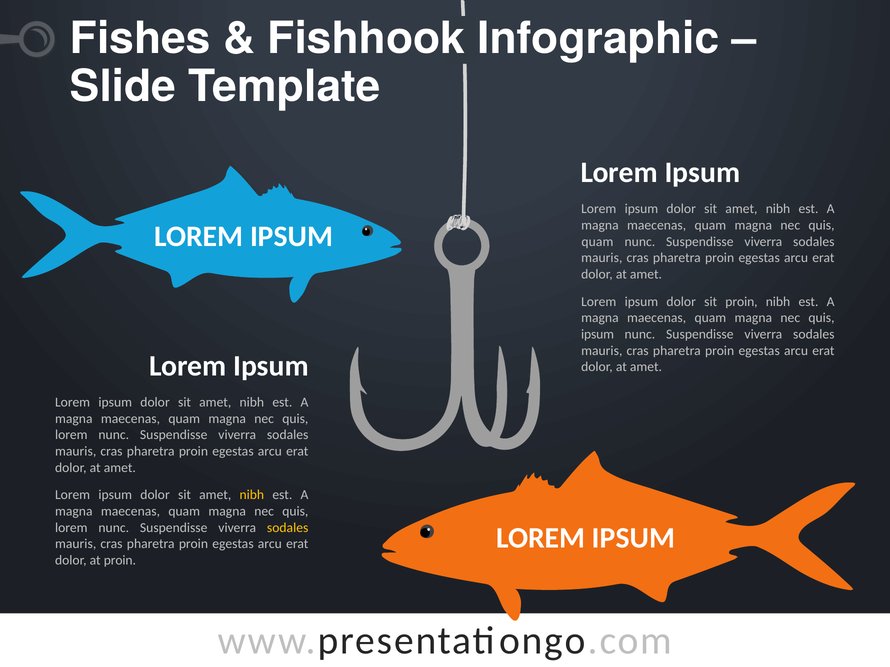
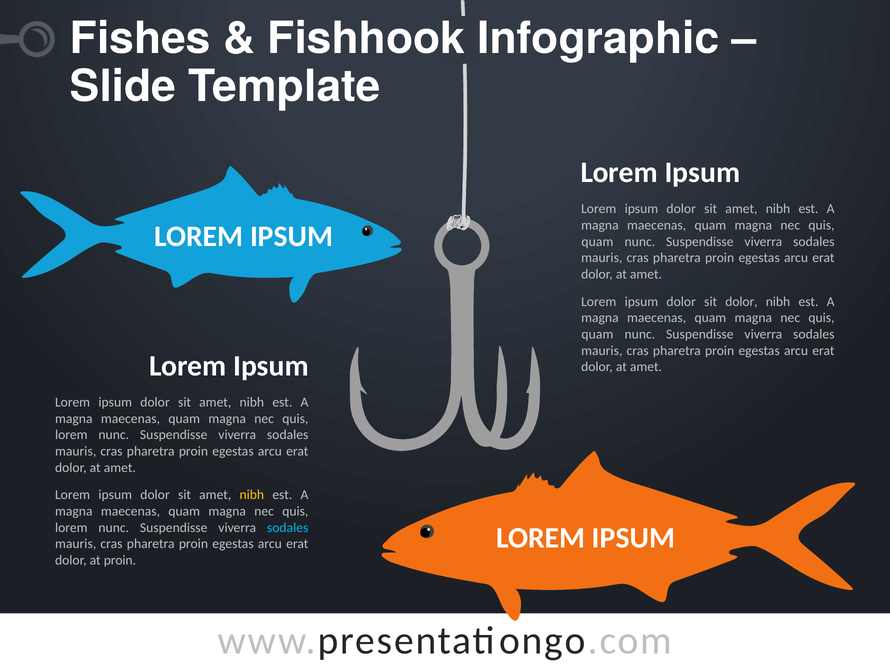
sit proin: proin -> dolor
ipsum at (598, 334): ipsum -> quam
sodales at (288, 528) colour: yellow -> light blue
